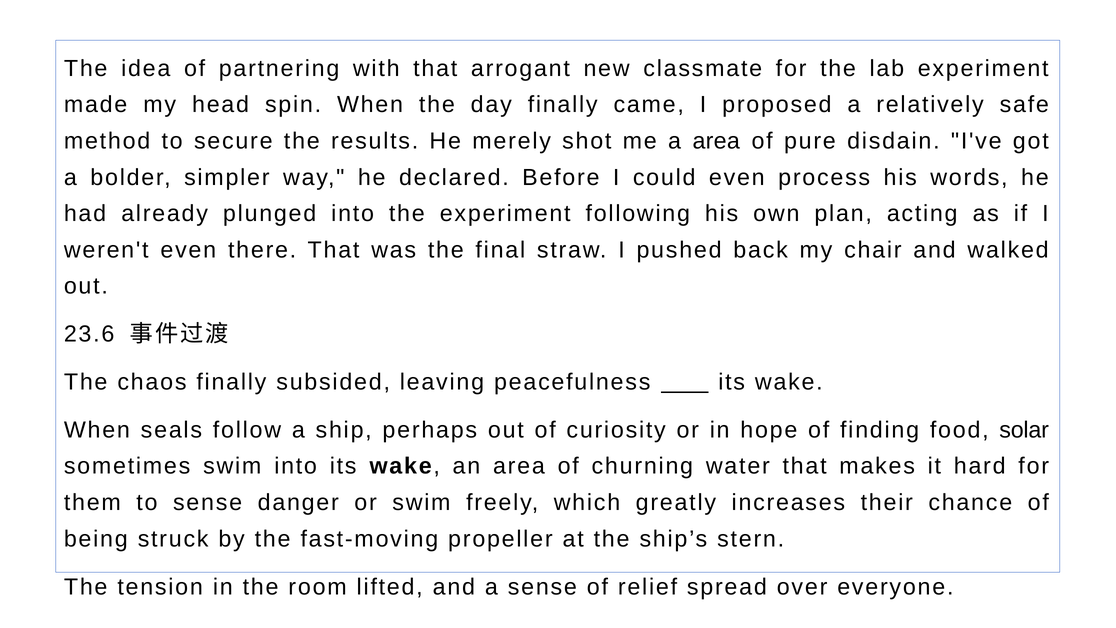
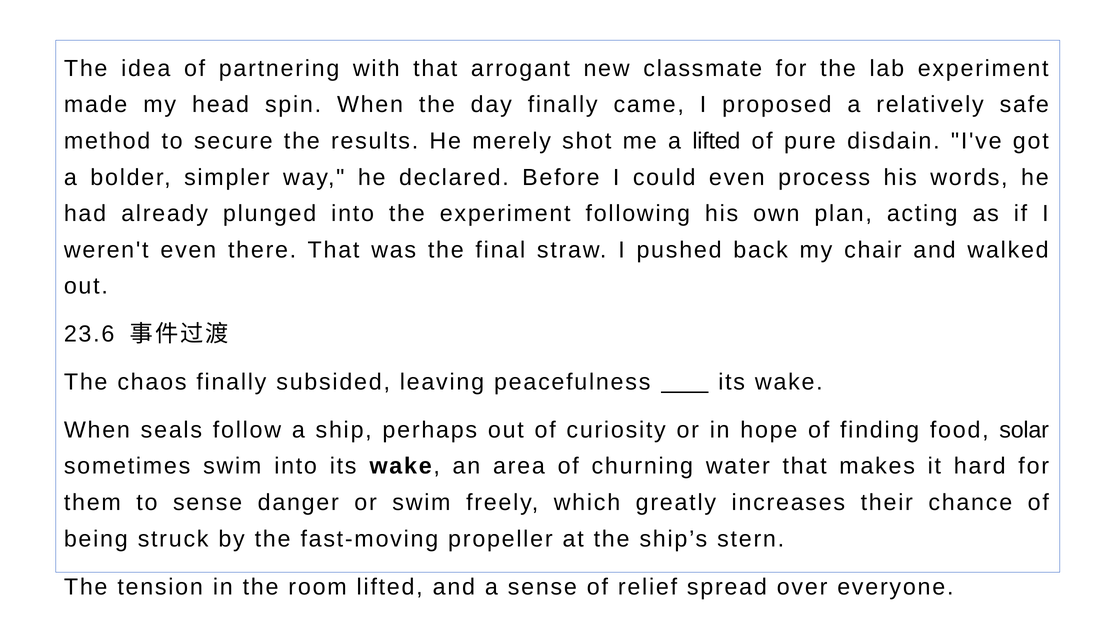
a area: area -> lifted
